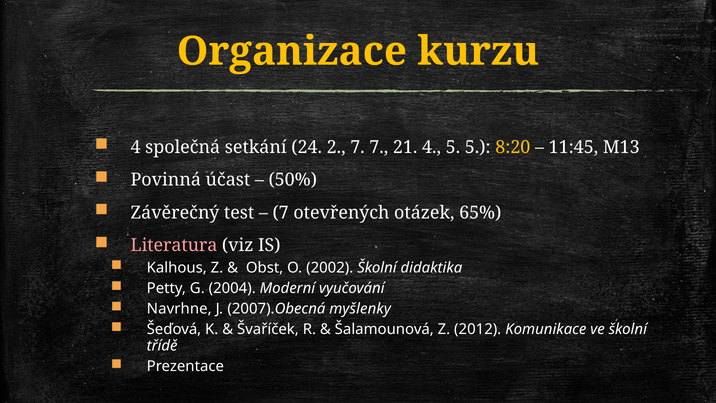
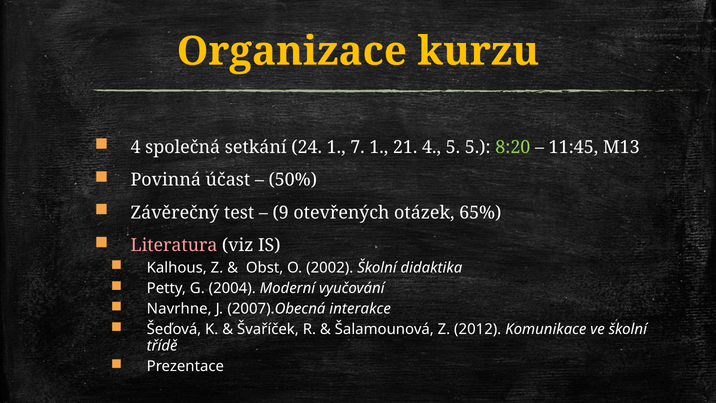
24 2: 2 -> 1
7 7: 7 -> 1
8:20 colour: yellow -> light green
7 at (281, 213): 7 -> 9
myšlenky: myšlenky -> interakce
